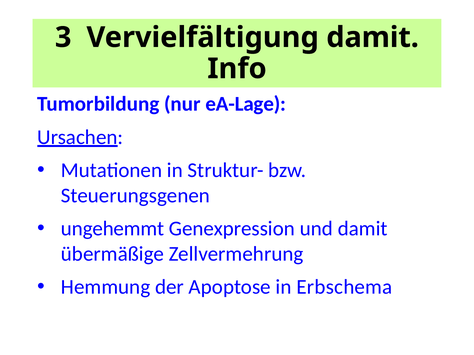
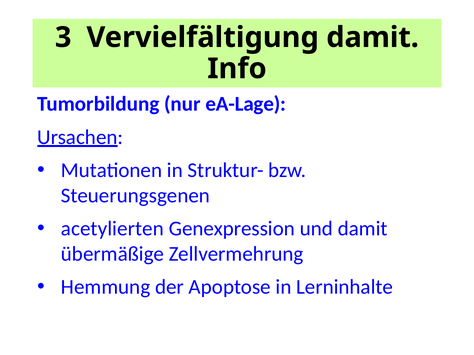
ungehemmt: ungehemmt -> acetylierten
Erbschema: Erbschema -> Lerninhalte
